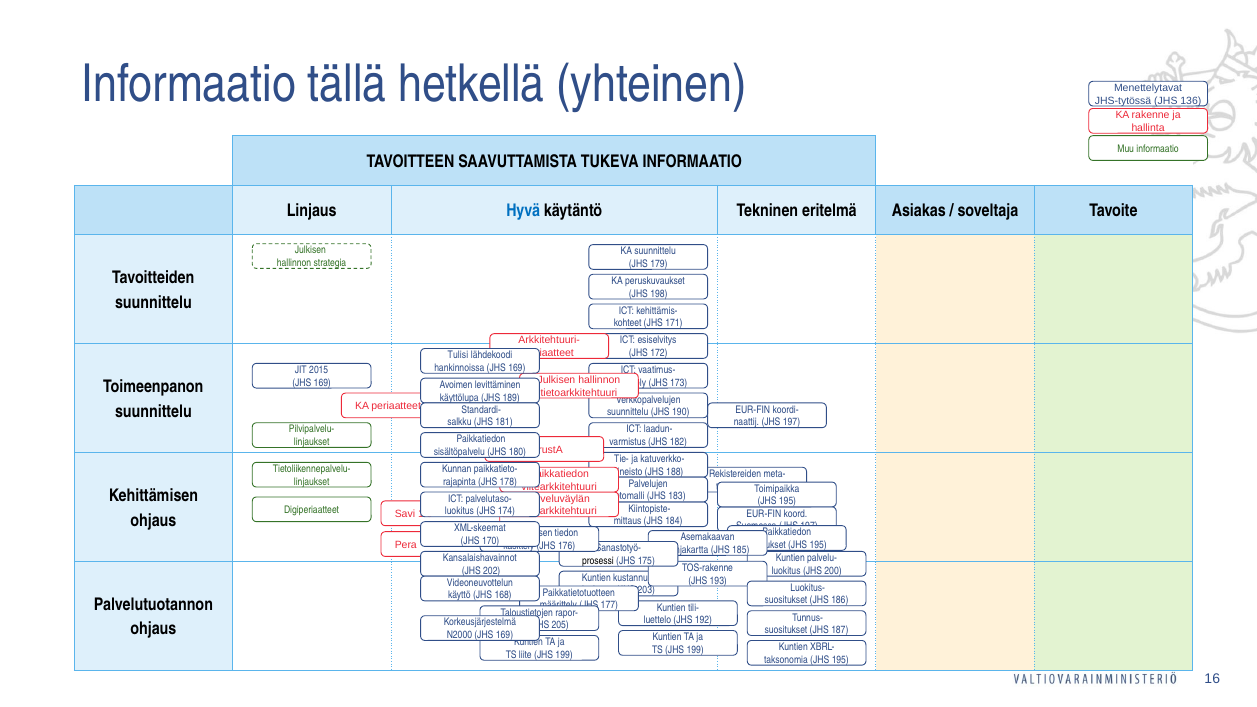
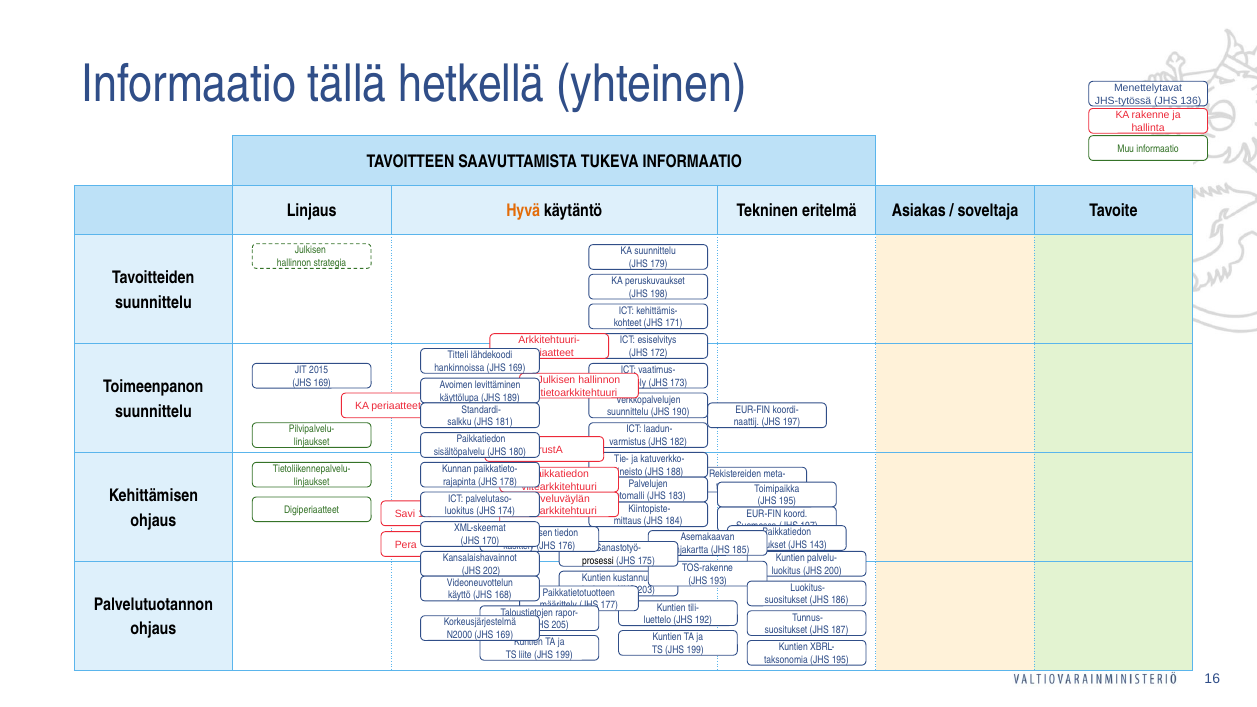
Hyvä colour: blue -> orange
Tulisi: Tulisi -> Titteli
195 at (818, 545): 195 -> 143
